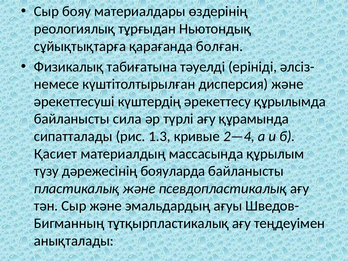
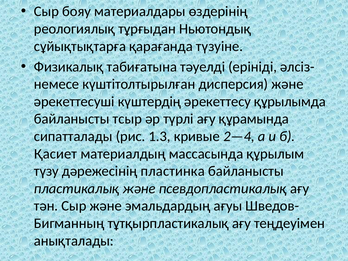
болған: болған -> түзуіне
сила: сила -> тсыр
бояуларда: бояуларда -> пластинка
